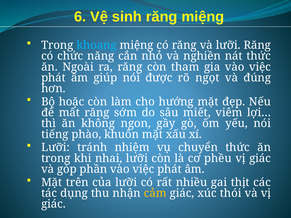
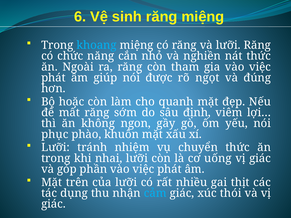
hướng: hướng -> quanh
miết: miết -> định
tiếng: tiếng -> phục
phều: phều -> uống
cảm colour: yellow -> light blue
